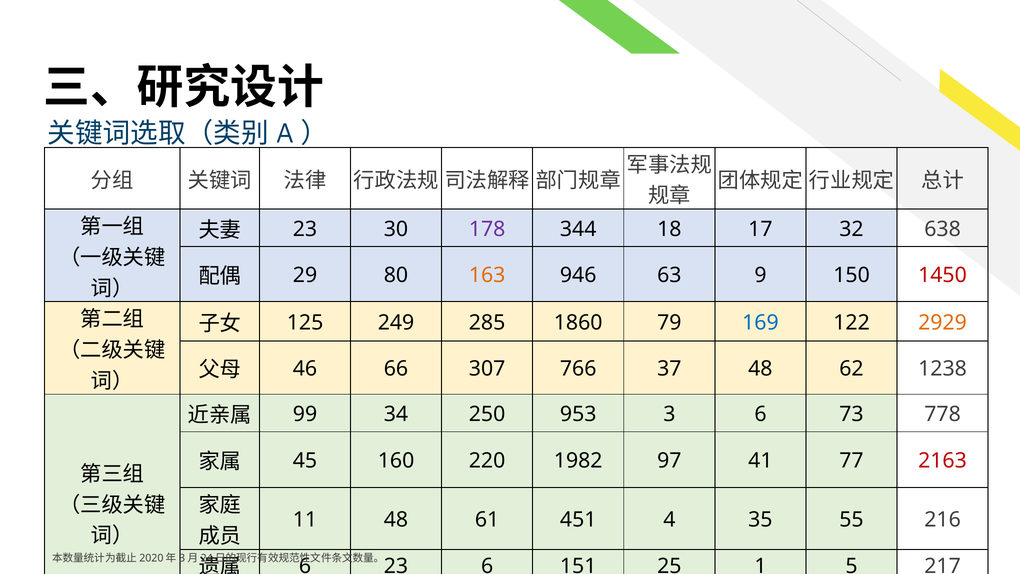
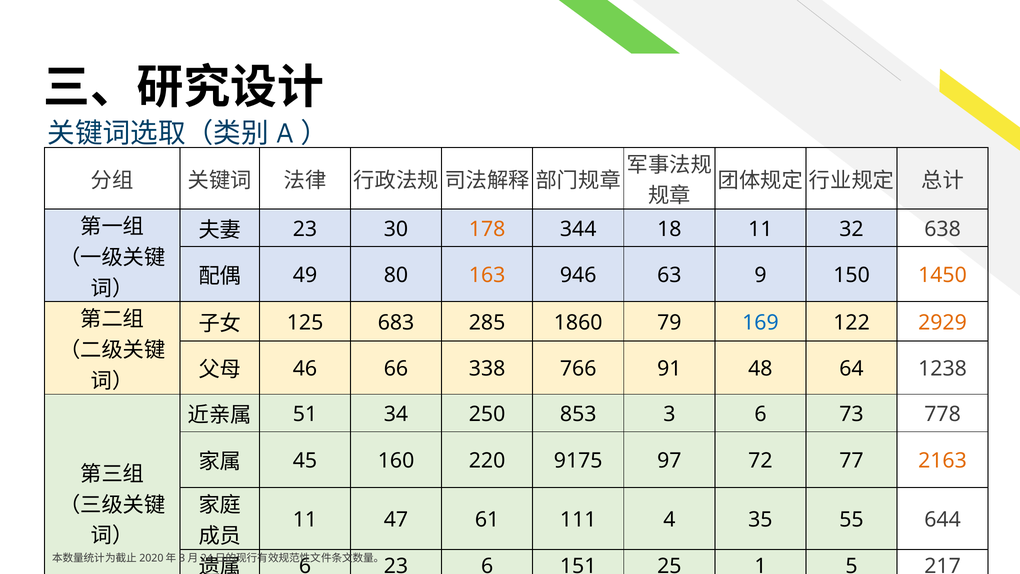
178 colour: purple -> orange
18 17: 17 -> 11
29: 29 -> 49
1450 colour: red -> orange
249: 249 -> 683
307: 307 -> 338
37: 37 -> 91
62: 62 -> 64
99: 99 -> 51
953: 953 -> 853
1982: 1982 -> 9175
97 41: 41 -> 72
2163 colour: red -> orange
11 48: 48 -> 47
451: 451 -> 111
216: 216 -> 644
